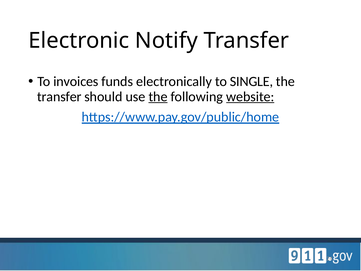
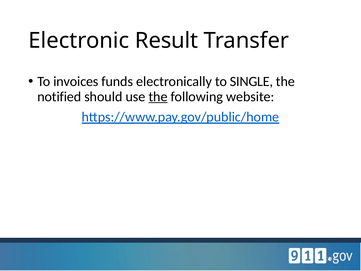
Notify: Notify -> Result
transfer at (59, 97): transfer -> notified
website underline: present -> none
